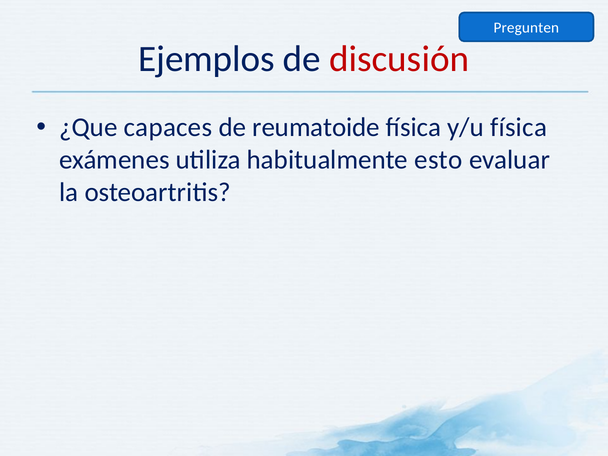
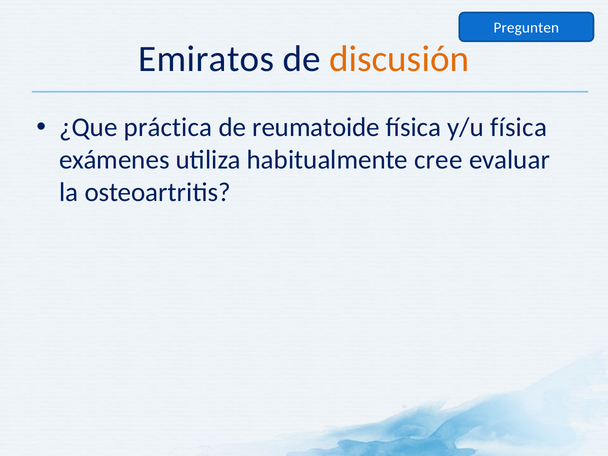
Ejemplos: Ejemplos -> Emiratos
discusión colour: red -> orange
capaces: capaces -> práctica
esto: esto -> cree
